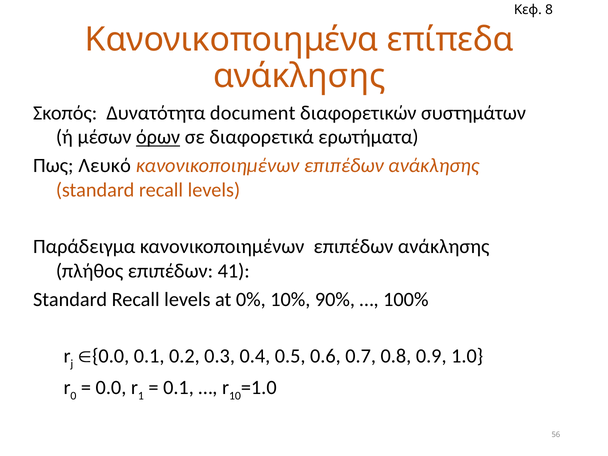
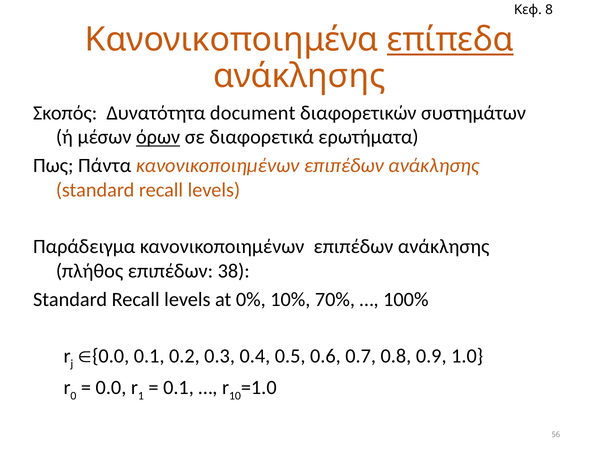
επίπεδα underline: none -> present
Λευκό: Λευκό -> Πάντα
41: 41 -> 38
90%: 90% -> 70%
